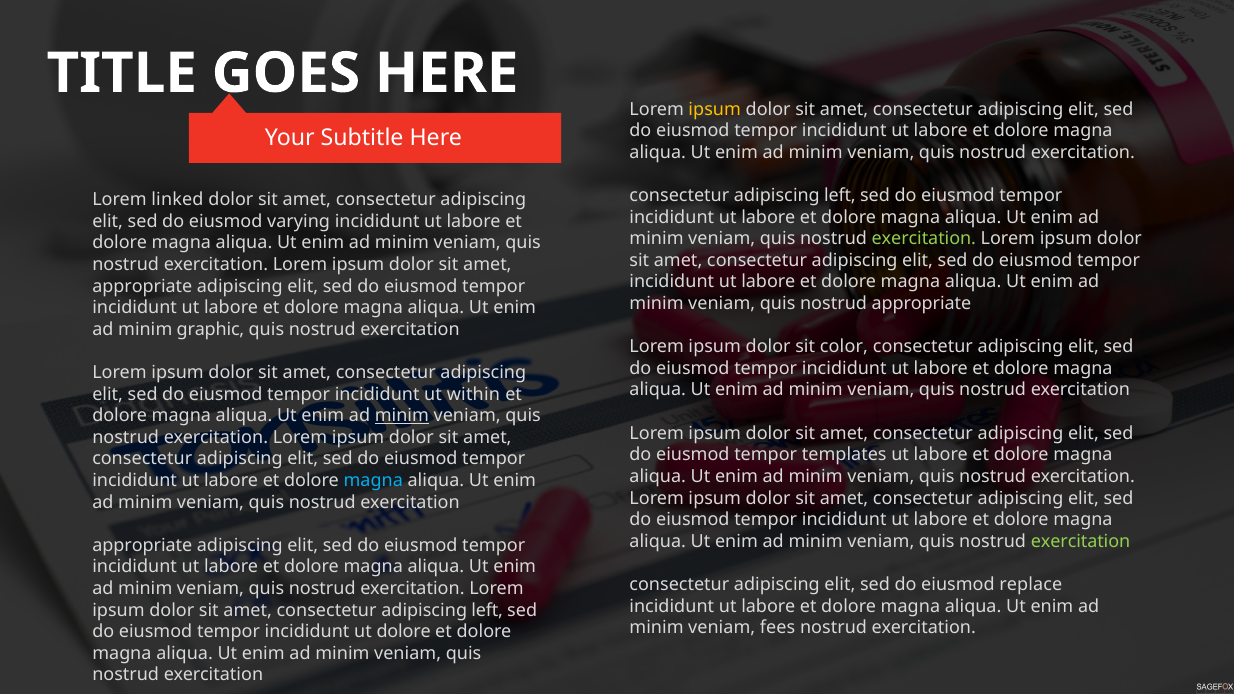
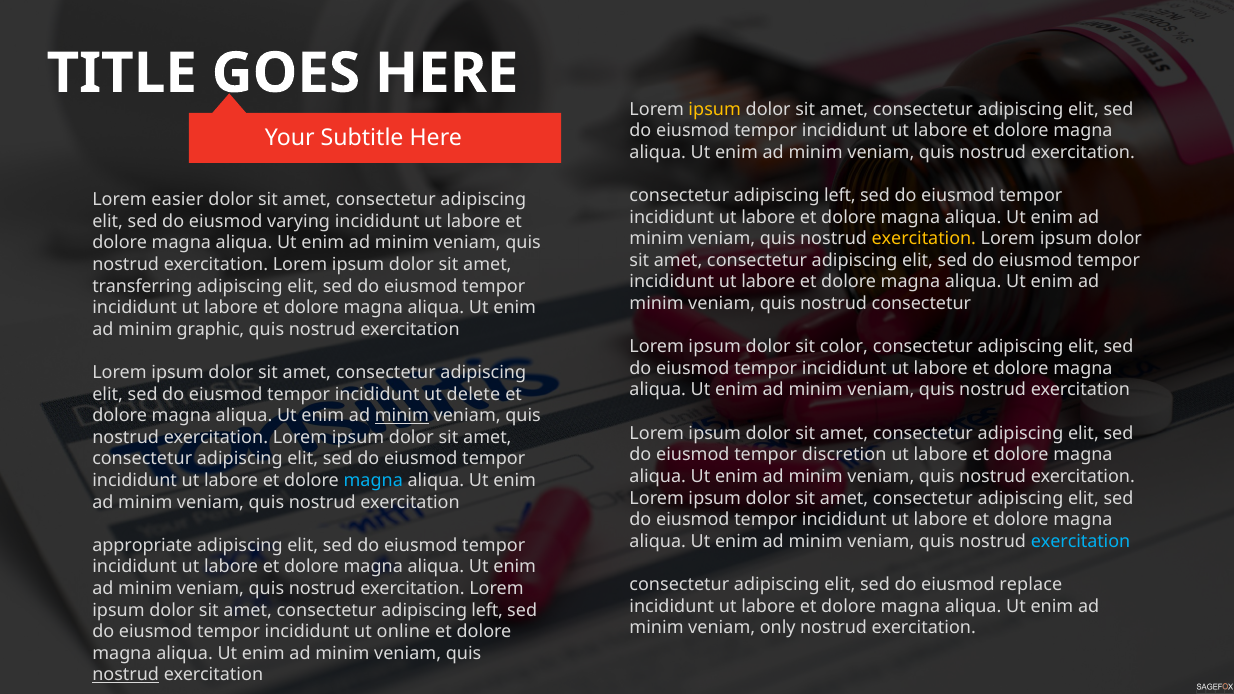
linked: linked -> easier
exercitation at (924, 239) colour: light green -> yellow
appropriate at (142, 286): appropriate -> transferring
nostrud appropriate: appropriate -> consectetur
within: within -> delete
templates: templates -> discretion
exercitation at (1081, 541) colour: light green -> light blue
fees: fees -> only
ut dolore: dolore -> online
nostrud at (126, 675) underline: none -> present
